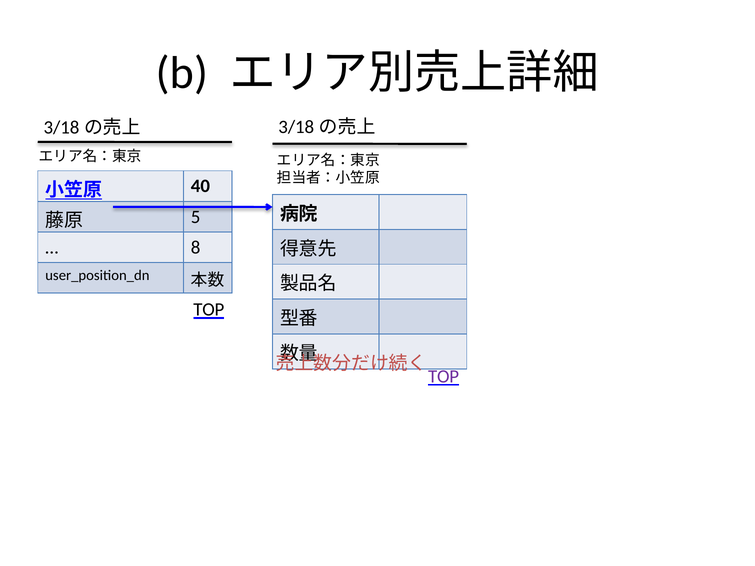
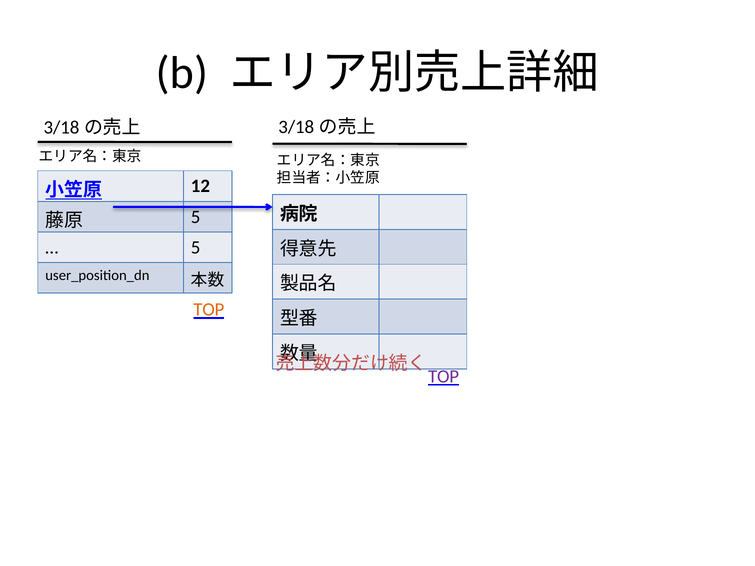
40: 40 -> 12
8 at (196, 248): 8 -> 5
TOP at (209, 310) colour: black -> orange
